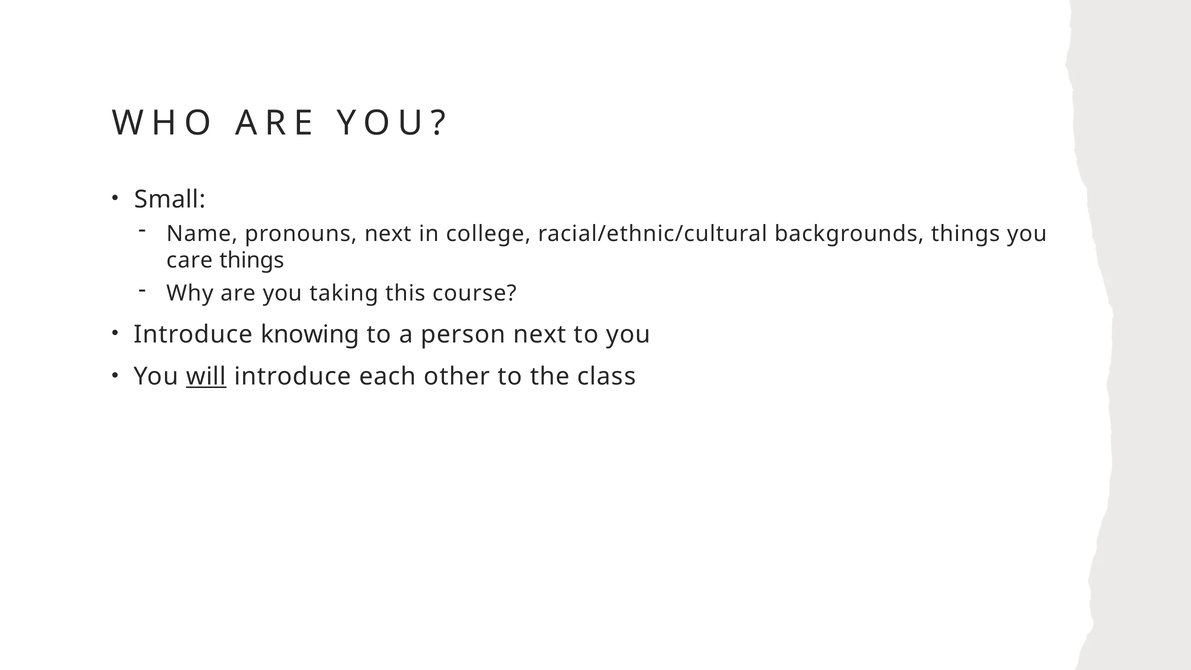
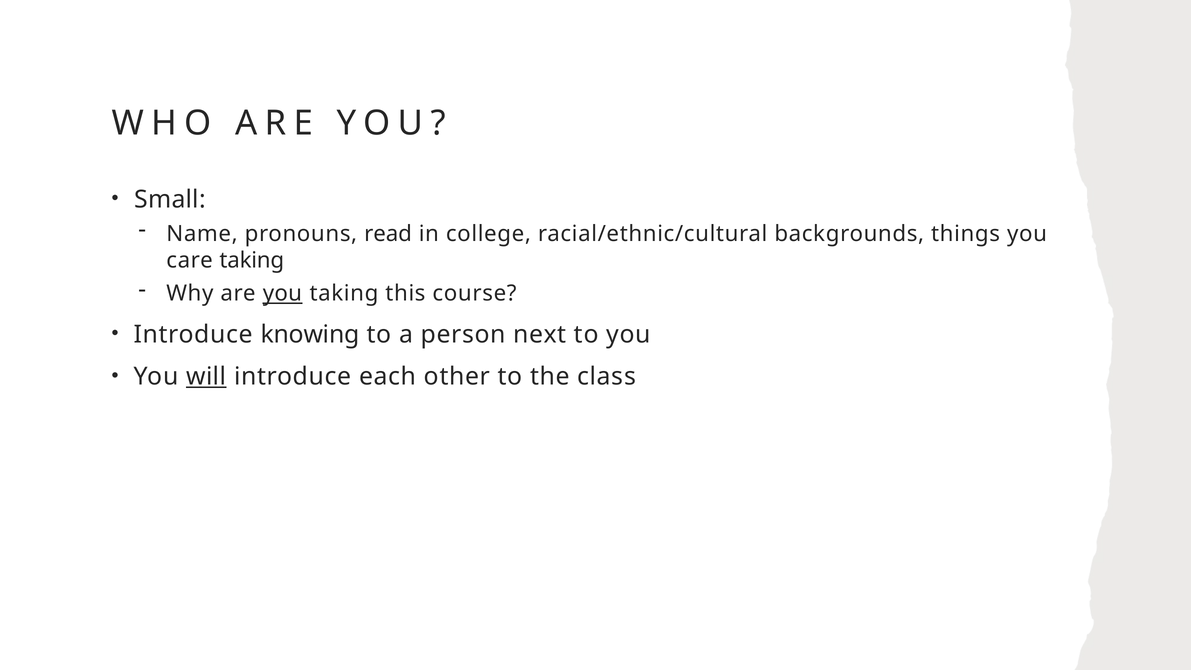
pronouns next: next -> read
care things: things -> taking
you at (282, 294) underline: none -> present
